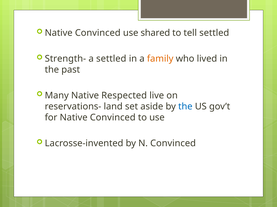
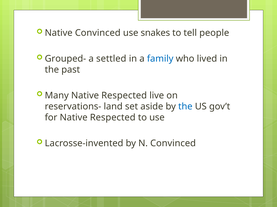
shared: shared -> snakes
tell settled: settled -> people
Strength-: Strength- -> Grouped-
family colour: orange -> blue
for Native Convinced: Convinced -> Respected
